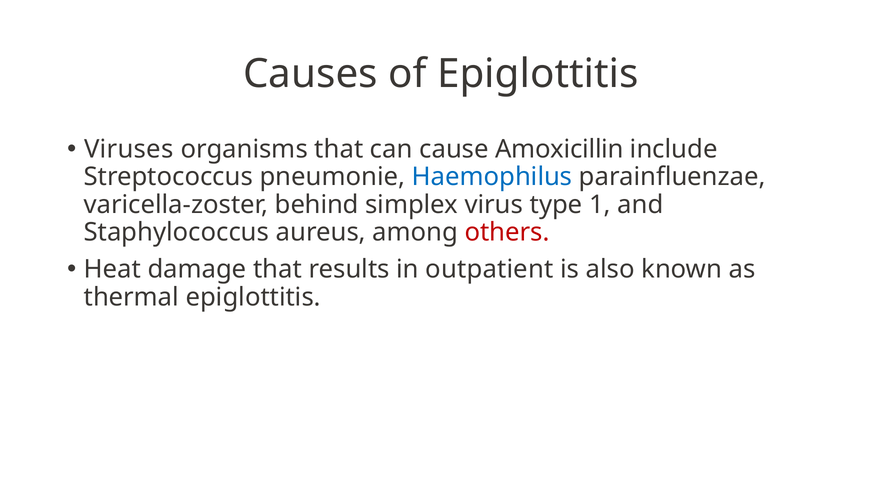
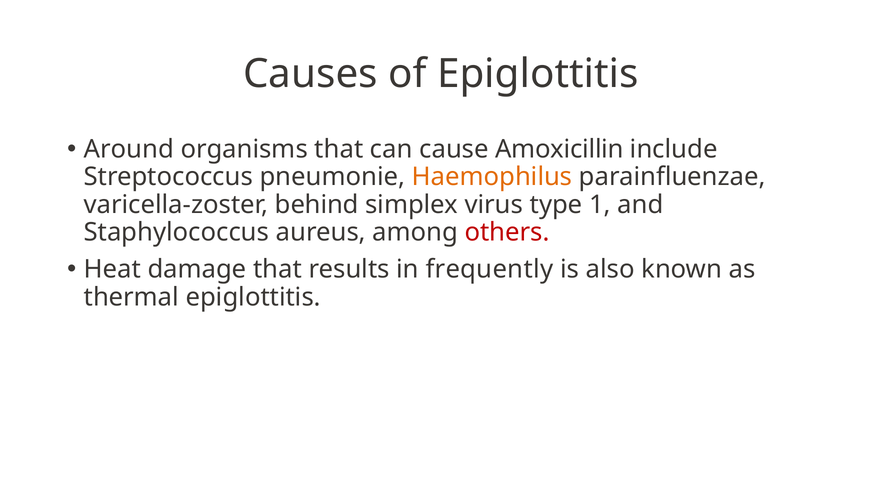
Viruses: Viruses -> Around
Haemophilus colour: blue -> orange
outpatient: outpatient -> frequently
